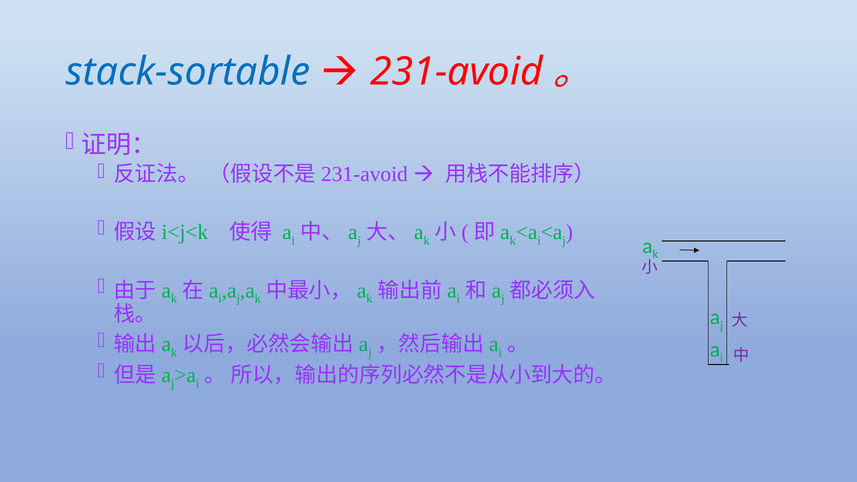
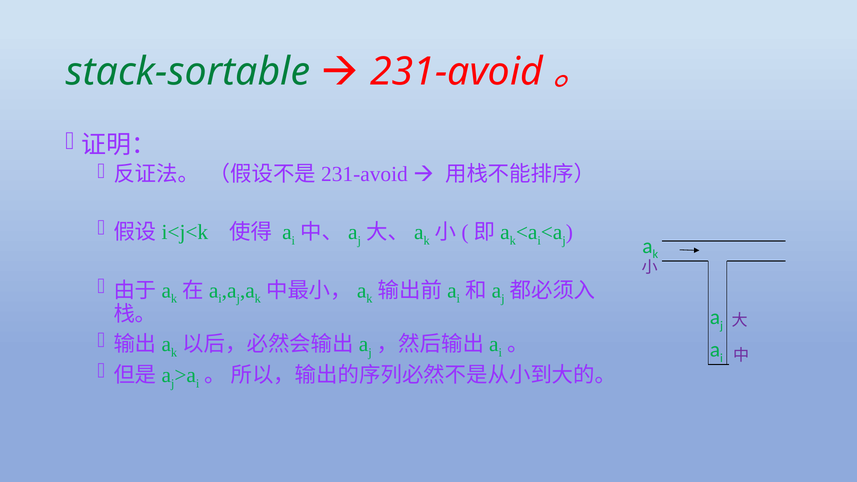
stack-sortable colour: blue -> green
